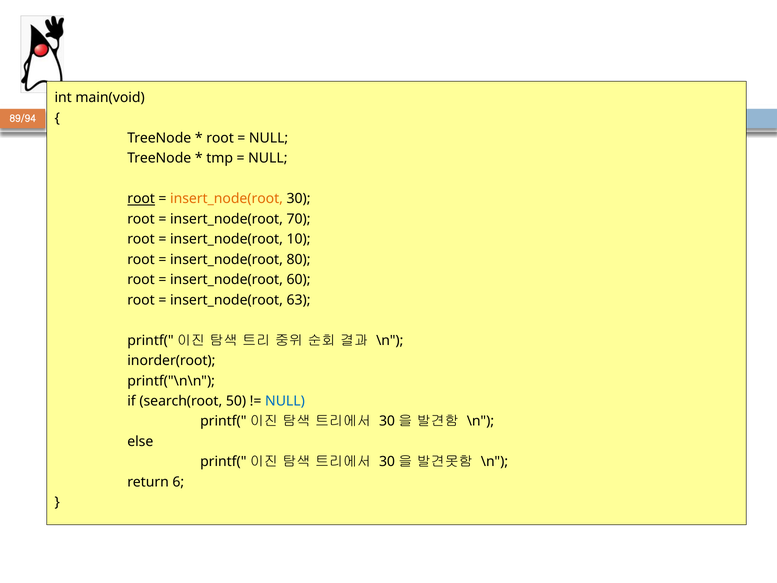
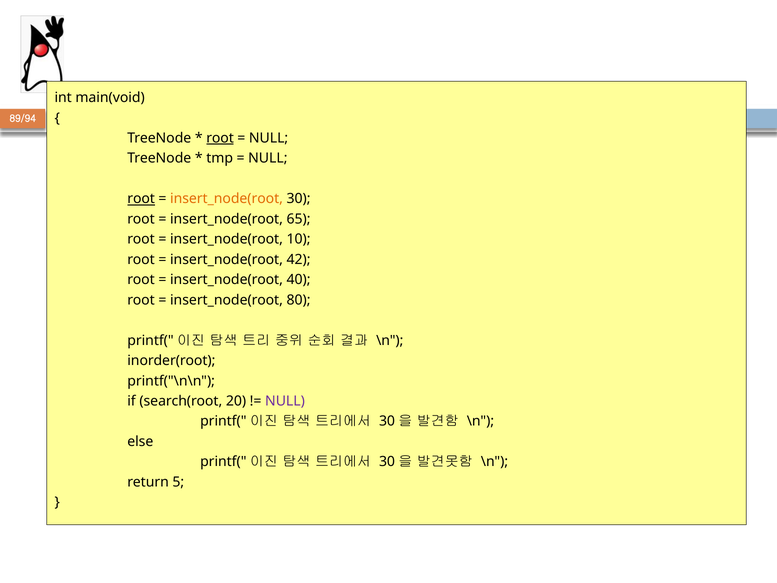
root at (220, 138) underline: none -> present
70: 70 -> 65
80: 80 -> 42
60: 60 -> 40
63: 63 -> 80
50: 50 -> 20
NULL at (285, 401) colour: blue -> purple
6: 6 -> 5
